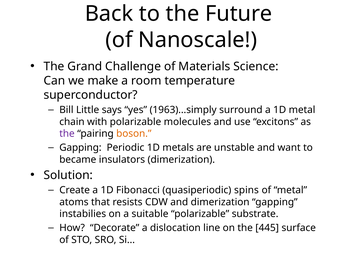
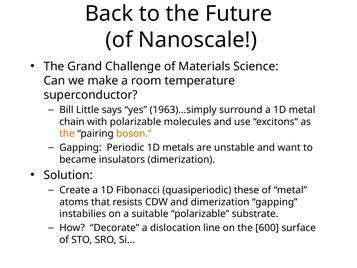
the at (67, 134) colour: purple -> orange
spins: spins -> these
445: 445 -> 600
